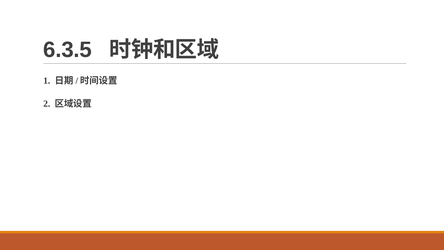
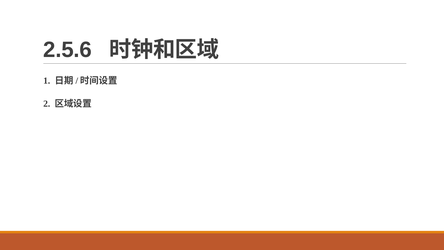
6.3.5: 6.3.5 -> 2.5.6
